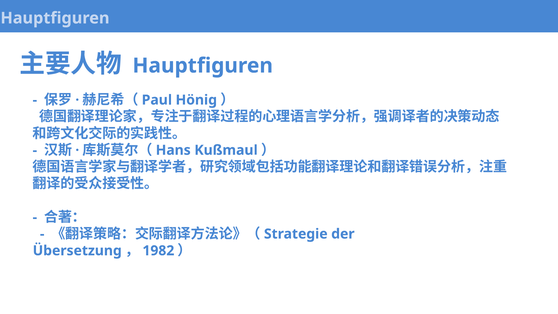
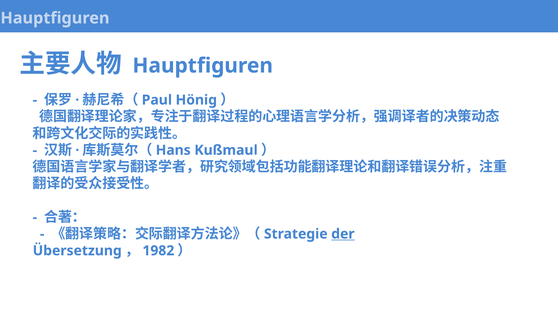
der underline: none -> present
